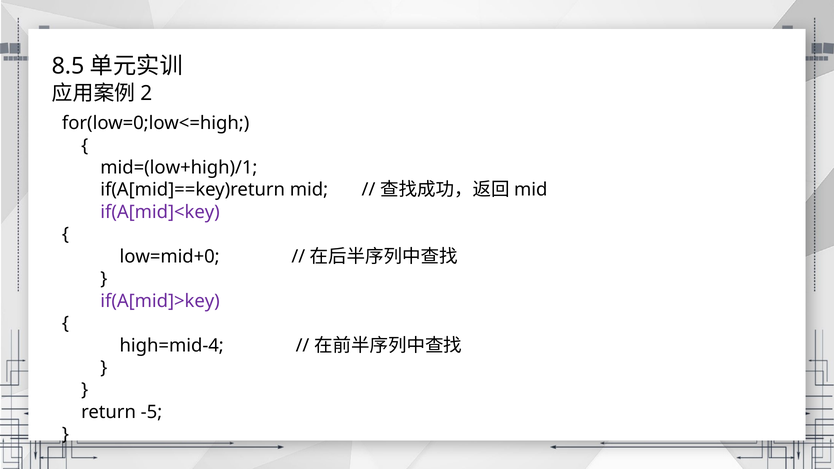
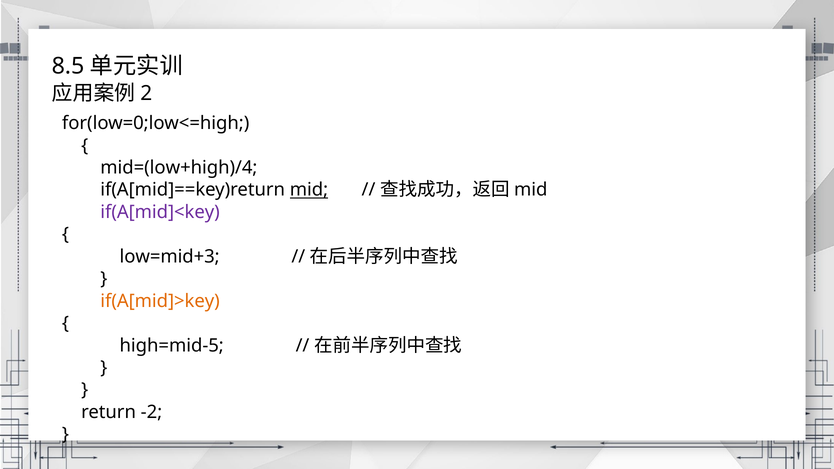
mid=(low+high)/1: mid=(low+high)/1 -> mid=(low+high)/4
mid underline: none -> present
low=mid+0: low=mid+0 -> low=mid+3
if(A[mid]>key colour: purple -> orange
high=mid-4: high=mid-4 -> high=mid-5
-5: -5 -> -2
